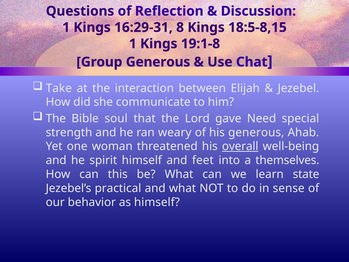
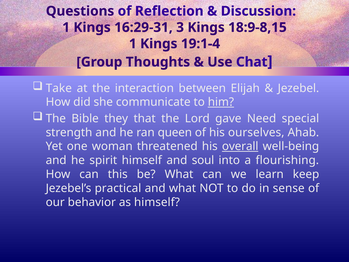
8: 8 -> 3
18:5-8,15: 18:5-8,15 -> 18:9-8,15
19:1-8: 19:1-8 -> 19:1-4
Group Generous: Generous -> Thoughts
him underline: none -> present
soul: soul -> they
weary: weary -> queen
his generous: generous -> ourselves
feet: feet -> soul
themselves: themselves -> flourishing
state: state -> keep
